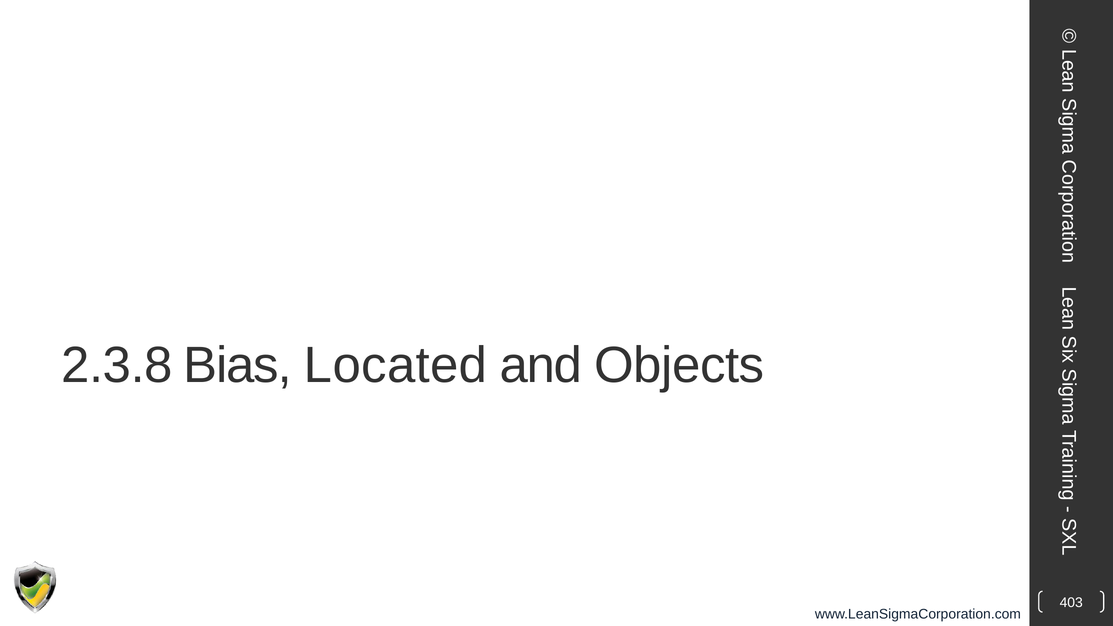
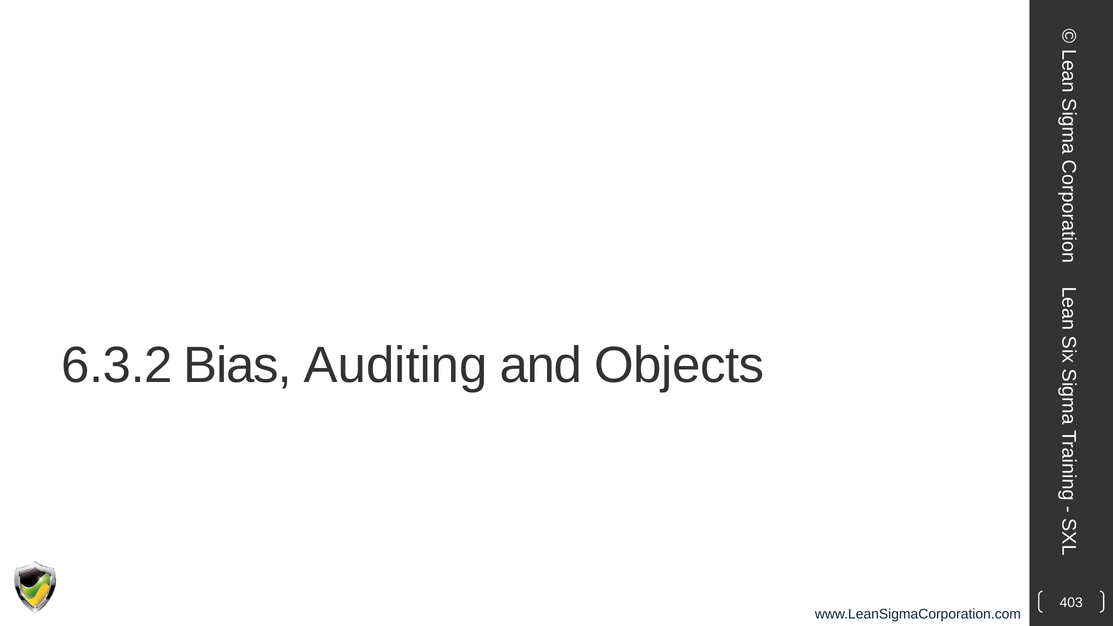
2.3.8: 2.3.8 -> 6.3.2
Located: Located -> Auditing
